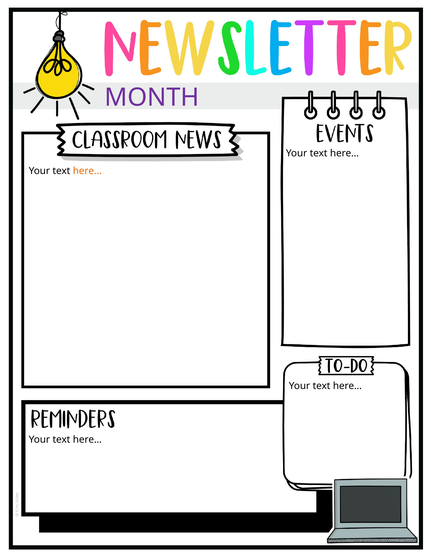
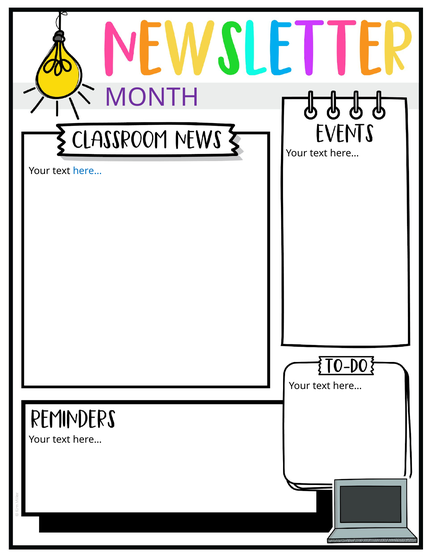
here… at (87, 171) colour: orange -> blue
